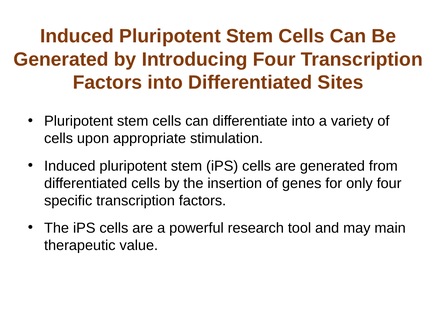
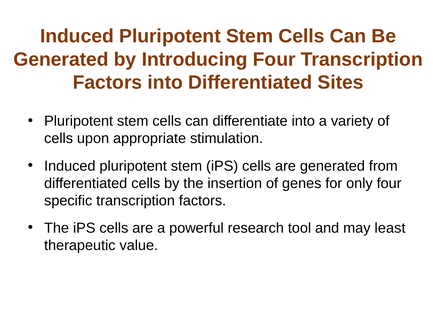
main: main -> least
